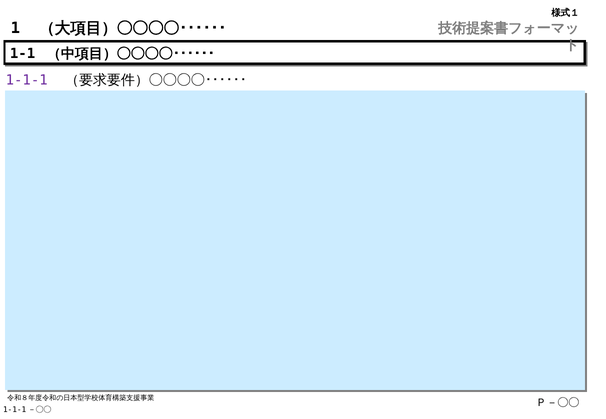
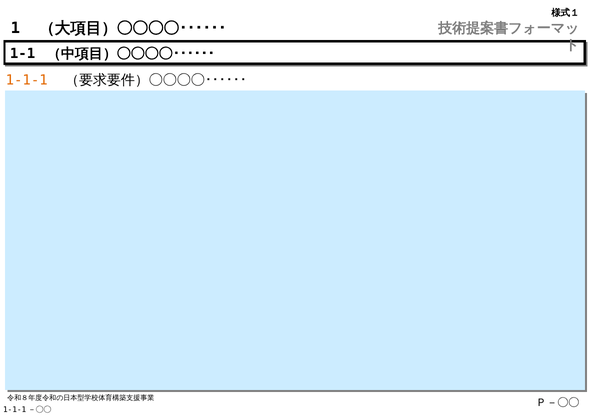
1-1-1 colour: purple -> orange
